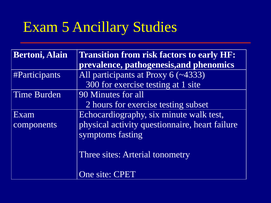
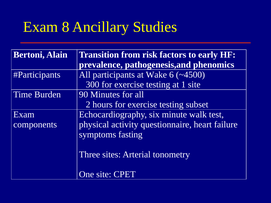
5: 5 -> 8
Proxy: Proxy -> Wake
~4333: ~4333 -> ~4500
